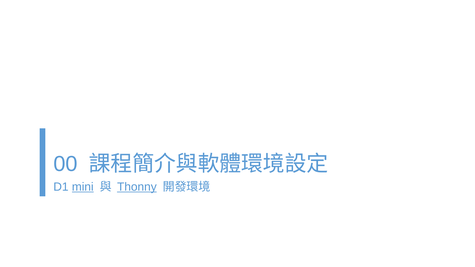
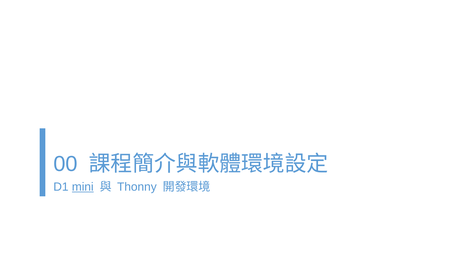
Thonny underline: present -> none
